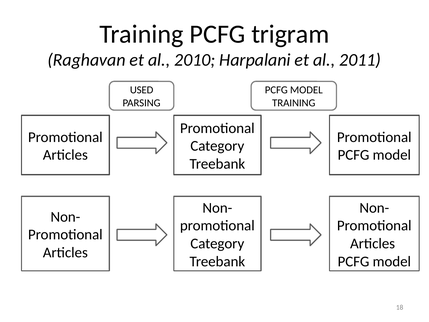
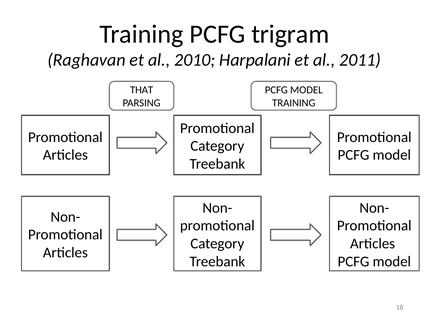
USED: USED -> THAT
